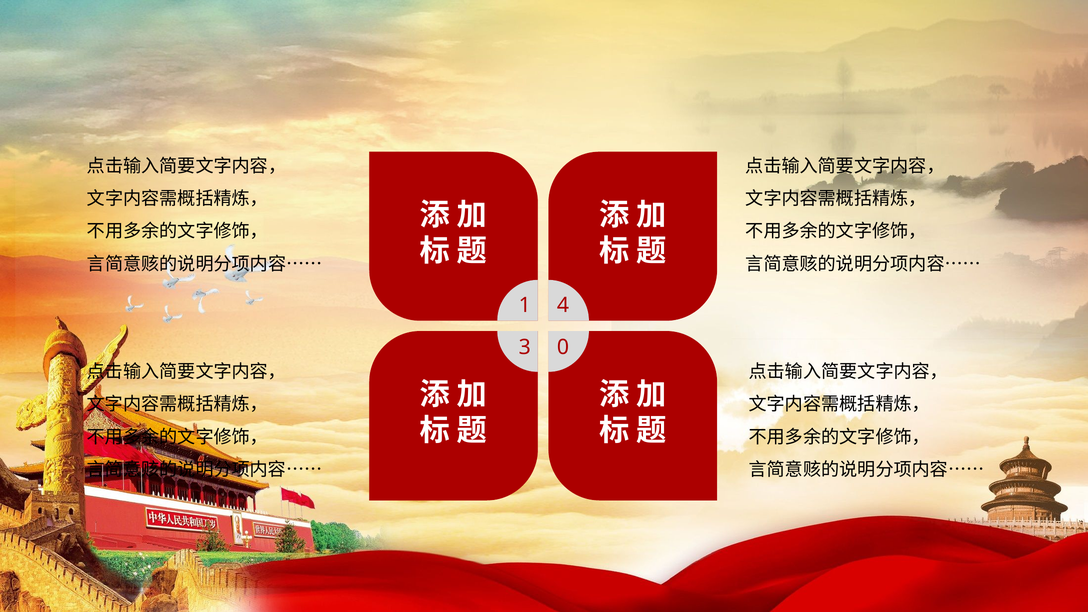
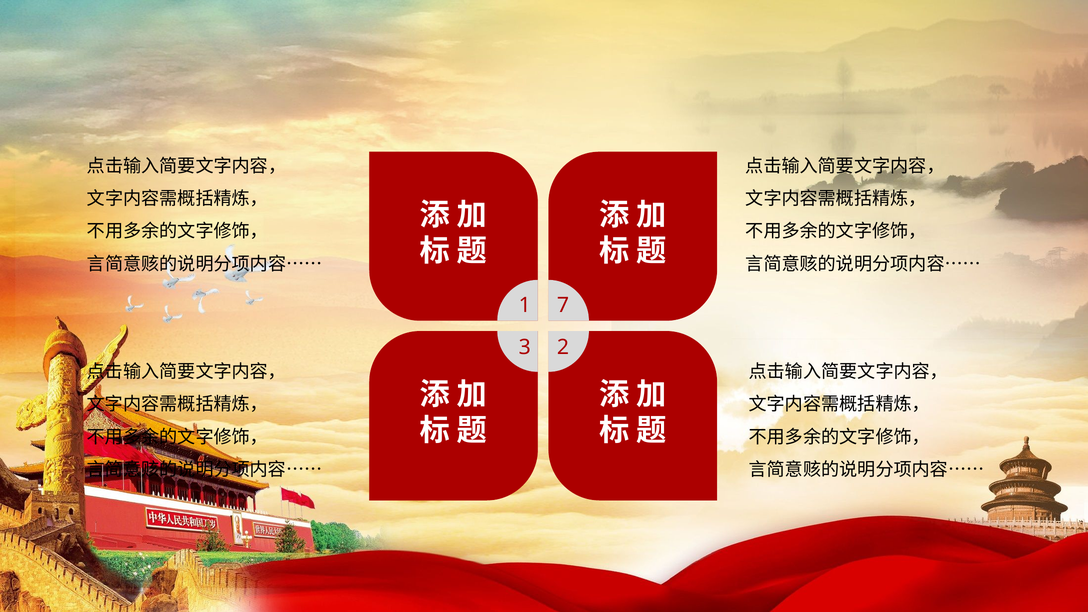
4: 4 -> 7
0: 0 -> 2
